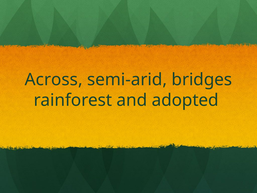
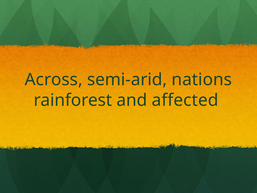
bridges: bridges -> nations
adopted: adopted -> affected
